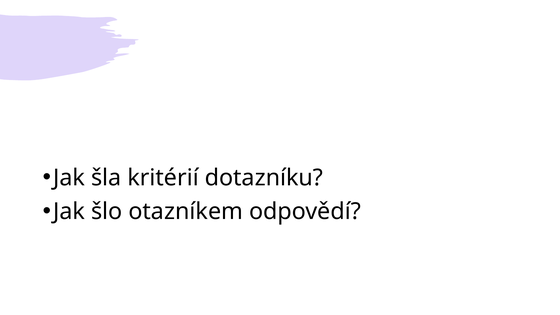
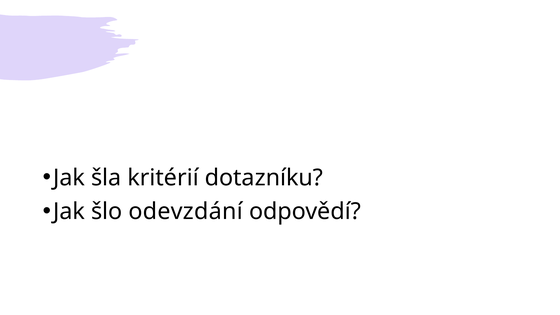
otazníkem: otazníkem -> odevzdání
